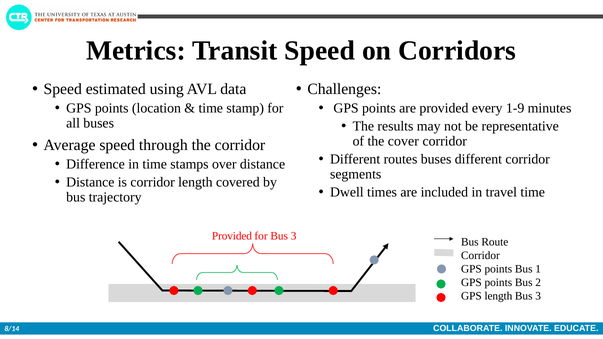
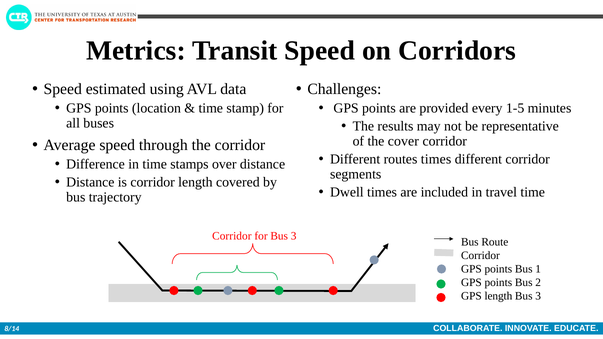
1-9: 1-9 -> 1-5
routes buses: buses -> times
Provided at (232, 236): Provided -> Corridor
